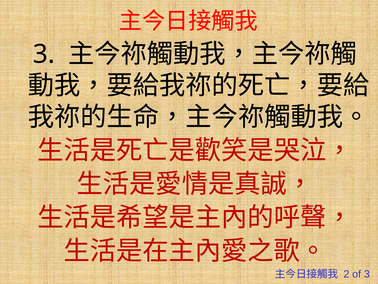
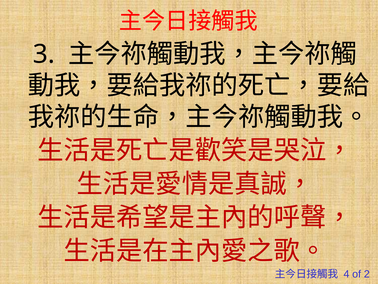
2: 2 -> 4
of 3: 3 -> 2
